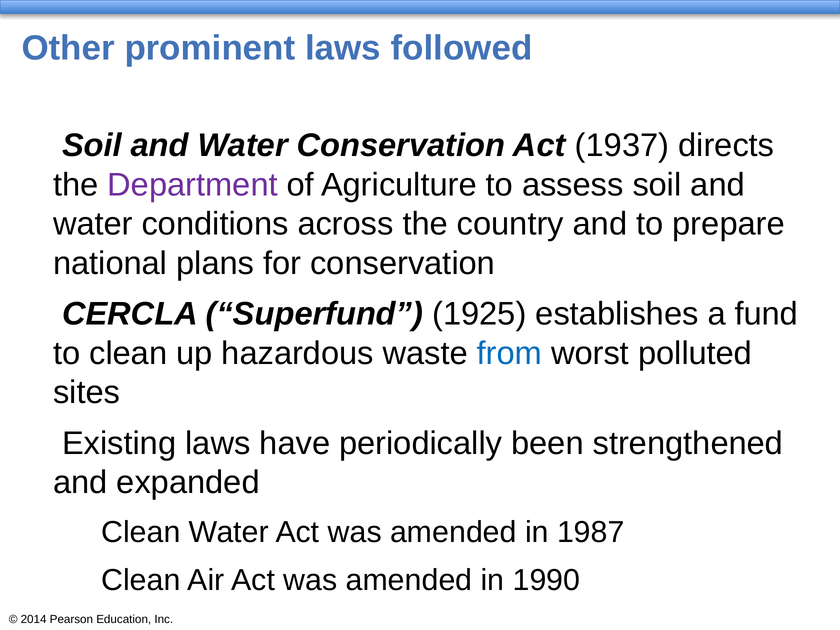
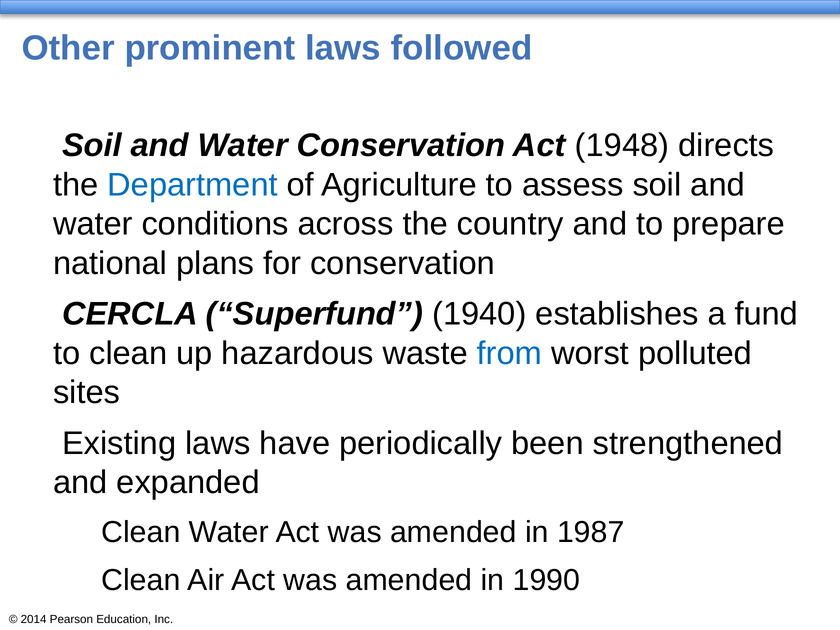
1937: 1937 -> 1948
Department colour: purple -> blue
1925: 1925 -> 1940
